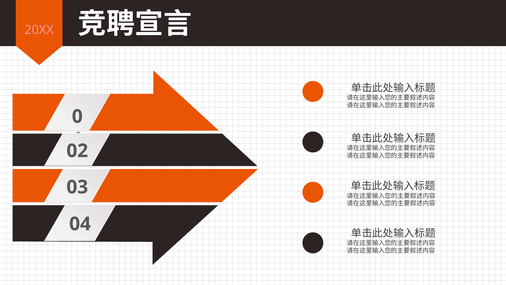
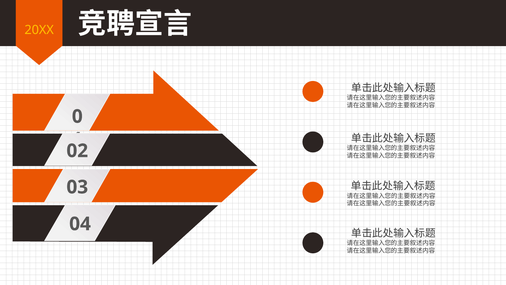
20XX colour: pink -> yellow
